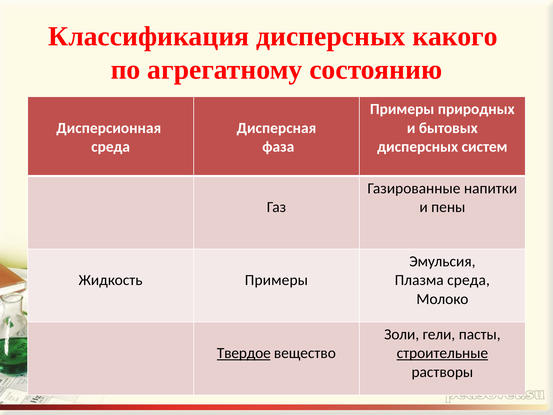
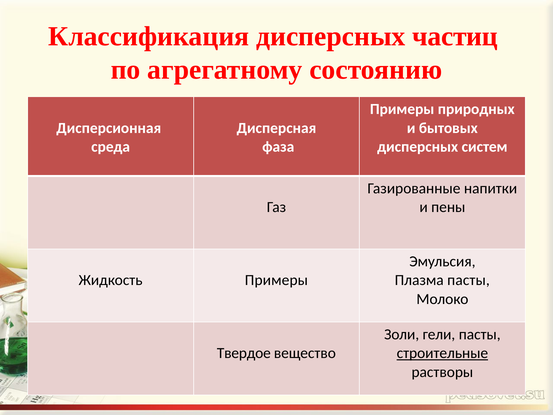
какого: какого -> частиц
Плазма среда: среда -> пасты
Твердое underline: present -> none
